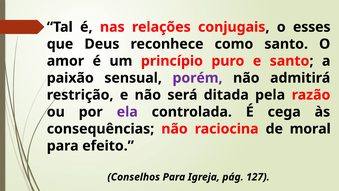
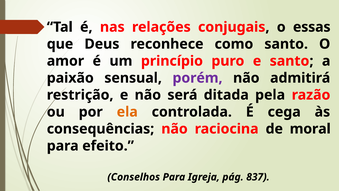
esses: esses -> essas
ela colour: purple -> orange
127: 127 -> 837
